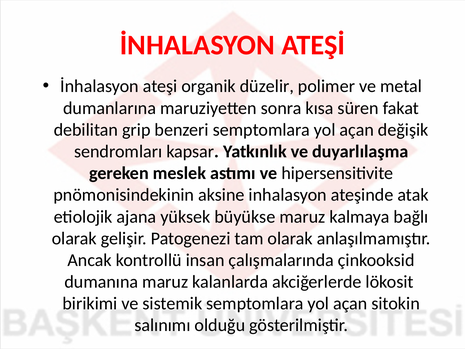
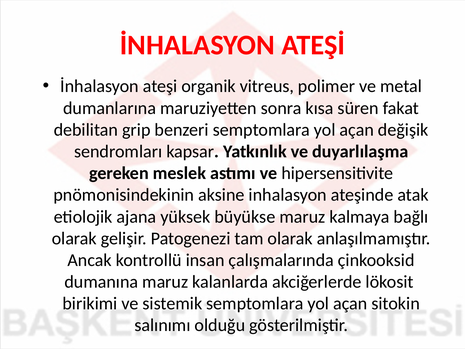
düzelir: düzelir -> vitreus
